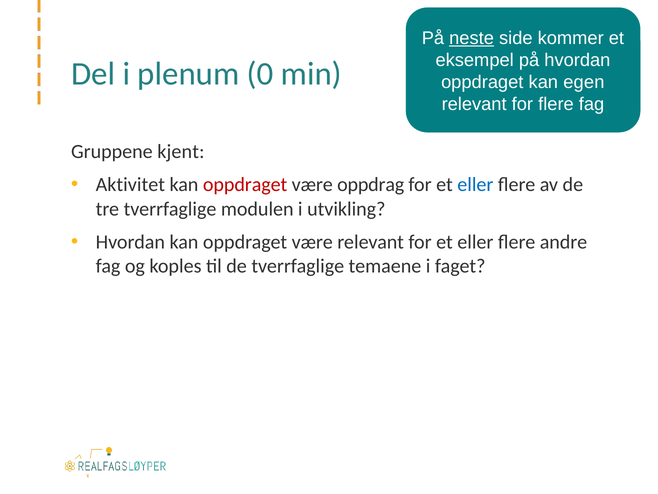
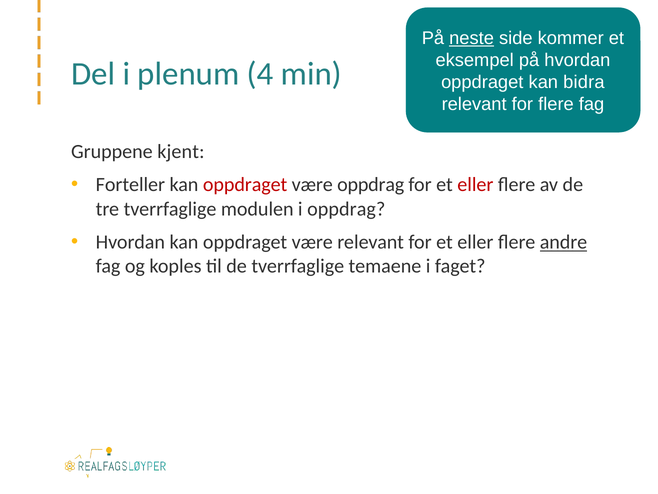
0: 0 -> 4
egen: egen -> bidra
Aktivitet: Aktivitet -> Forteller
eller at (475, 185) colour: blue -> red
i utvikling: utvikling -> oppdrag
andre underline: none -> present
